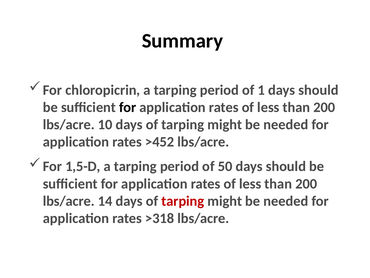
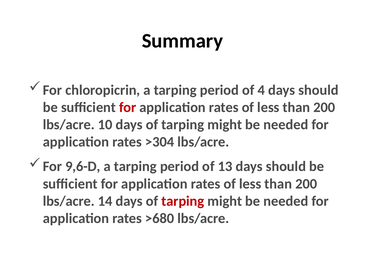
1: 1 -> 4
for at (128, 107) colour: black -> red
>452: >452 -> >304
1,5-D: 1,5-D -> 9,6-D
50: 50 -> 13
>318: >318 -> >680
